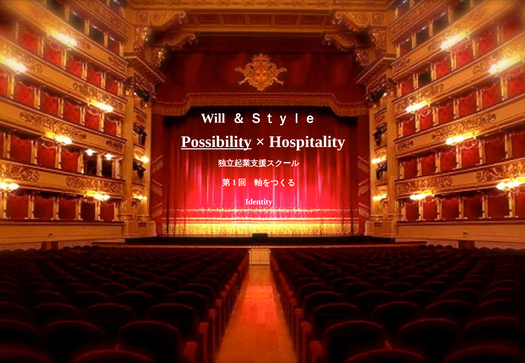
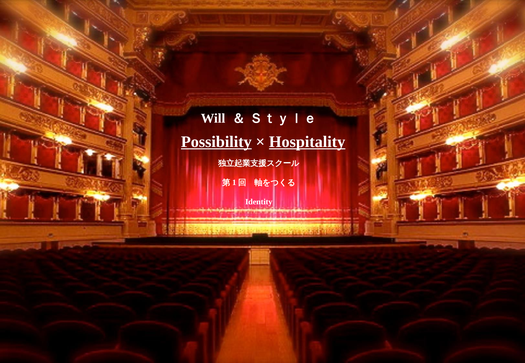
Hospitality underline: none -> present
